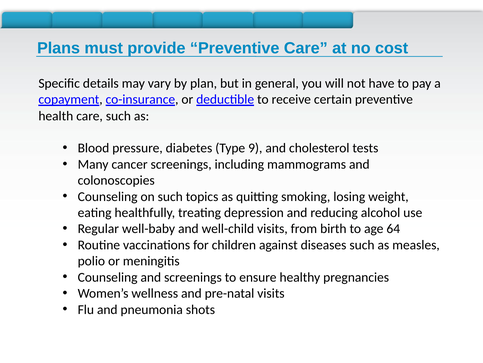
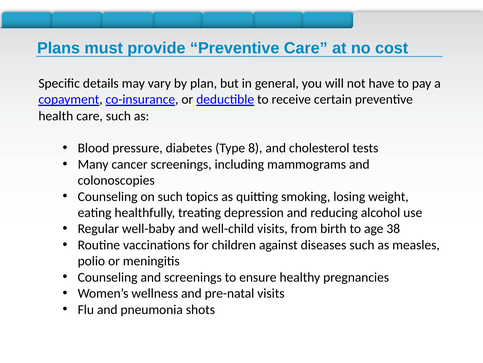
9: 9 -> 8
64: 64 -> 38
